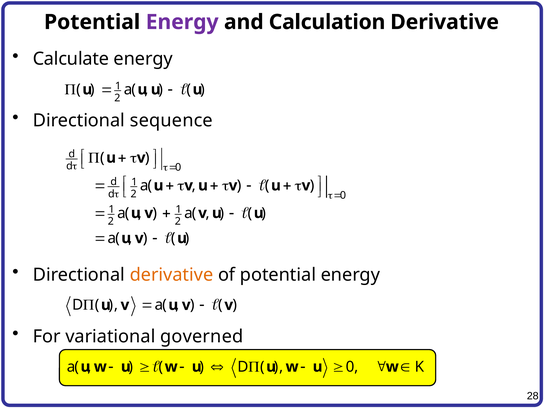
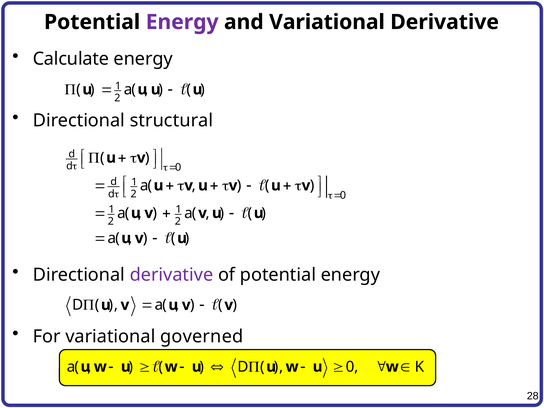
and Calculation: Calculation -> Variational
sequence: sequence -> structural
derivative at (172, 275) colour: orange -> purple
